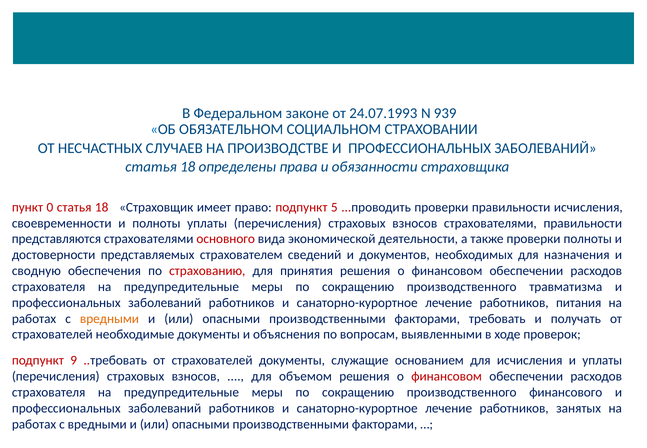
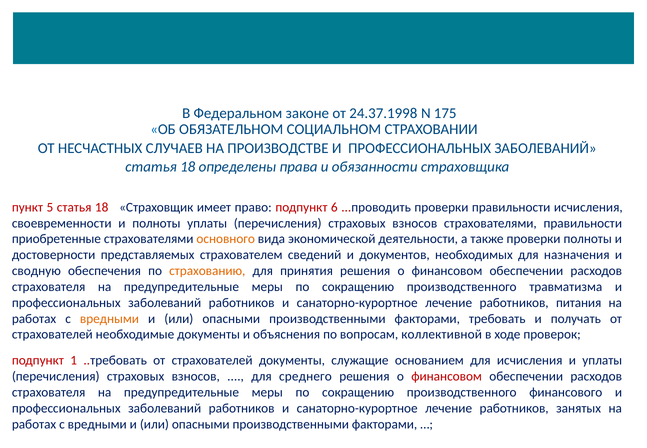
24.07.1993: 24.07.1993 -> 24.37.1998
939: 939 -> 175
0: 0 -> 5
5: 5 -> 6
представляются: представляются -> приобретенные
основного colour: red -> orange
страхованию colour: red -> orange
выявленными: выявленными -> коллективной
9: 9 -> 1
объемом: объемом -> среднего
